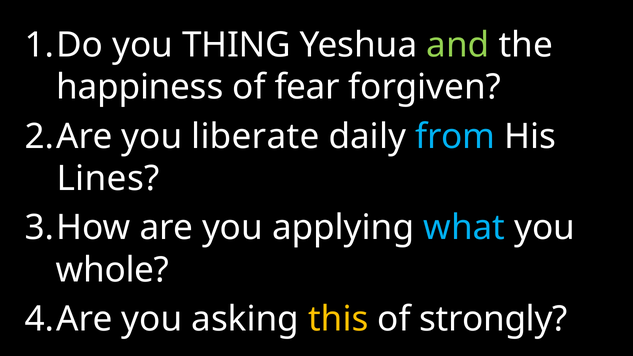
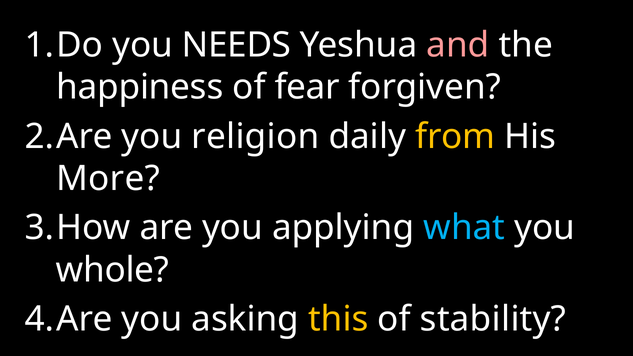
THING: THING -> NEEDS
and colour: light green -> pink
liberate: liberate -> religion
from colour: light blue -> yellow
Lines: Lines -> More
strongly: strongly -> stability
